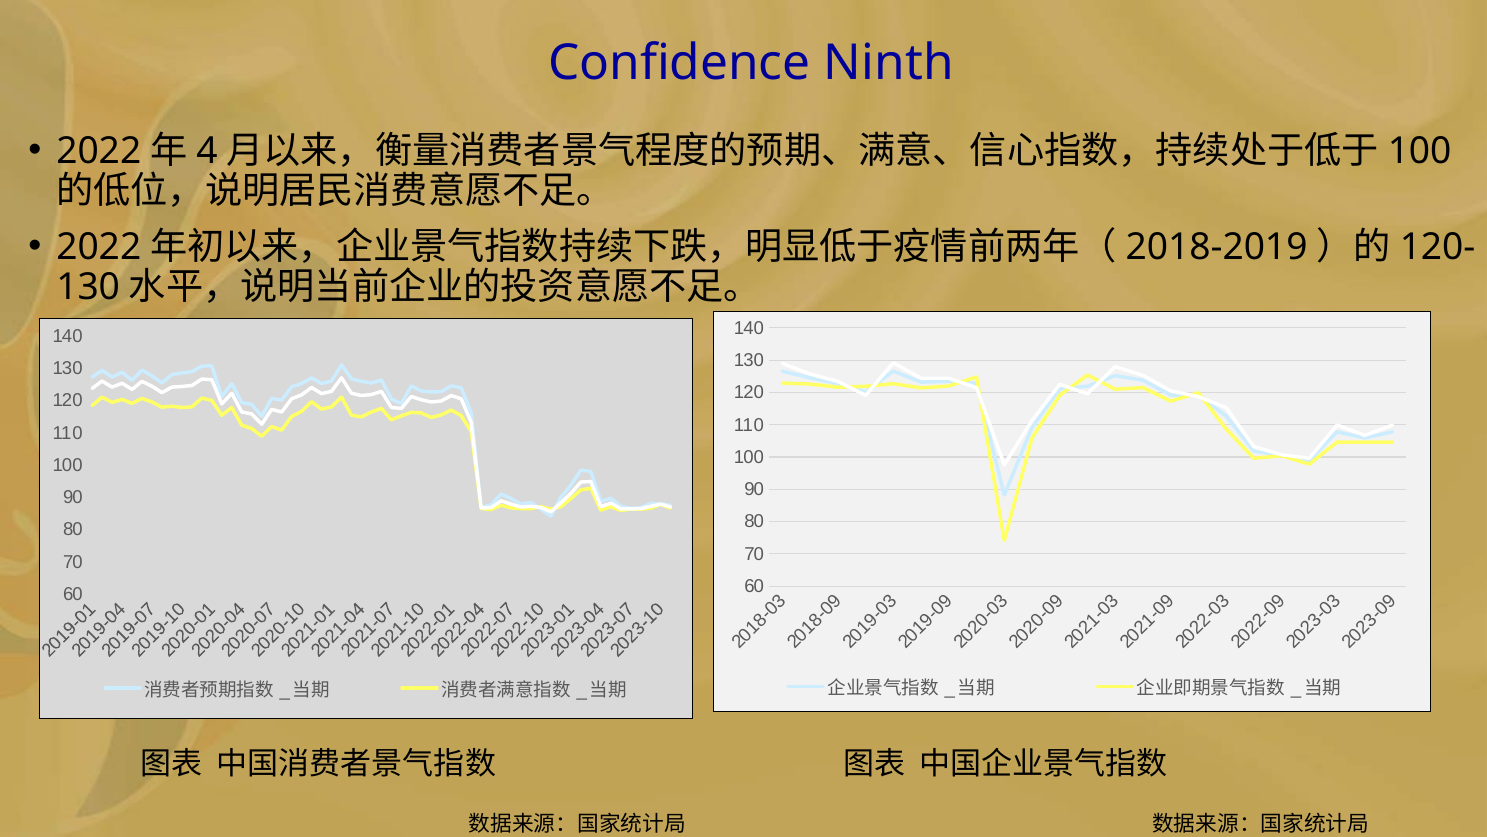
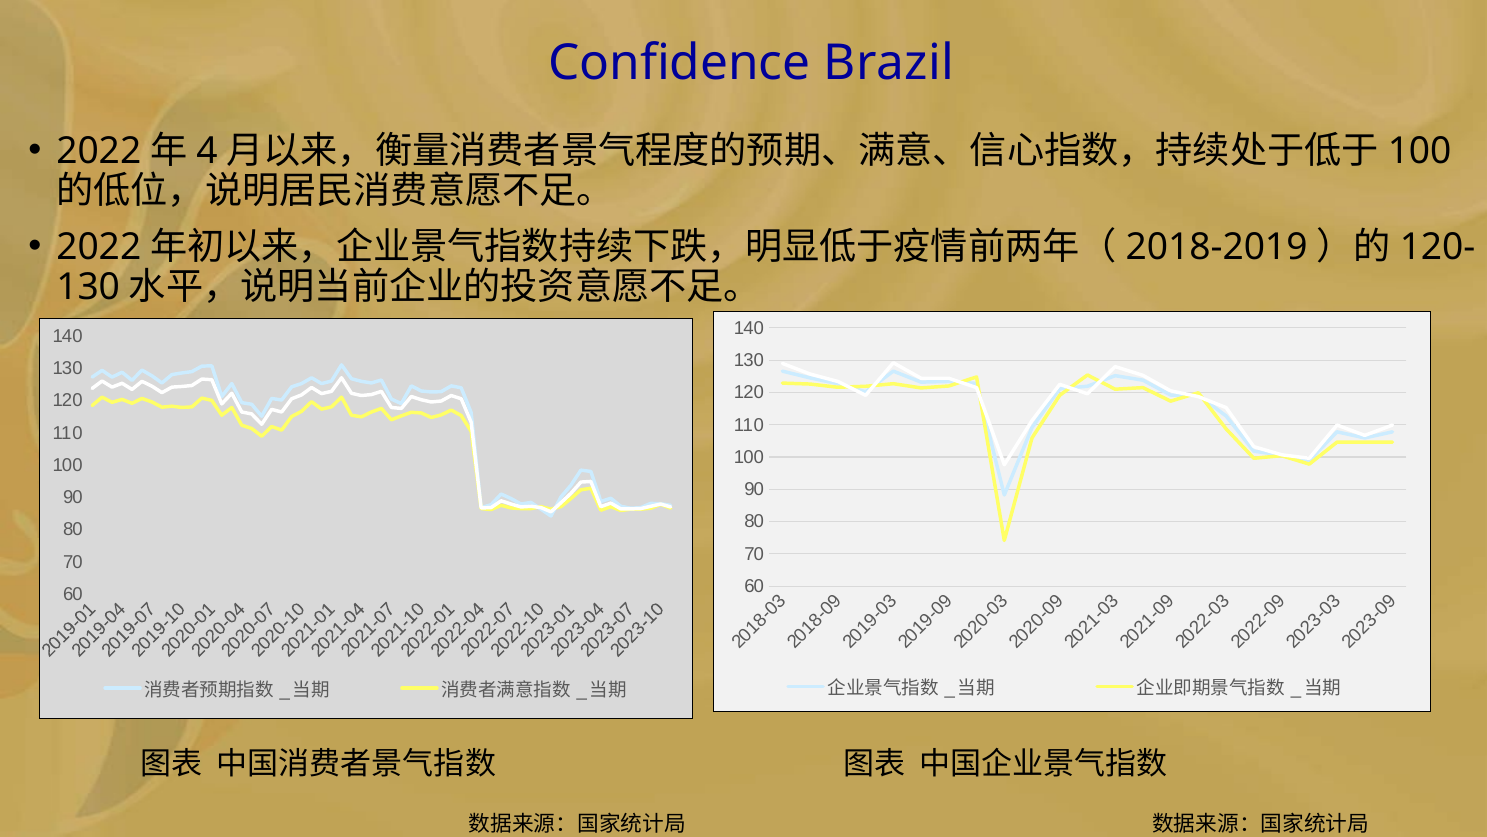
Ninth: Ninth -> Brazil
